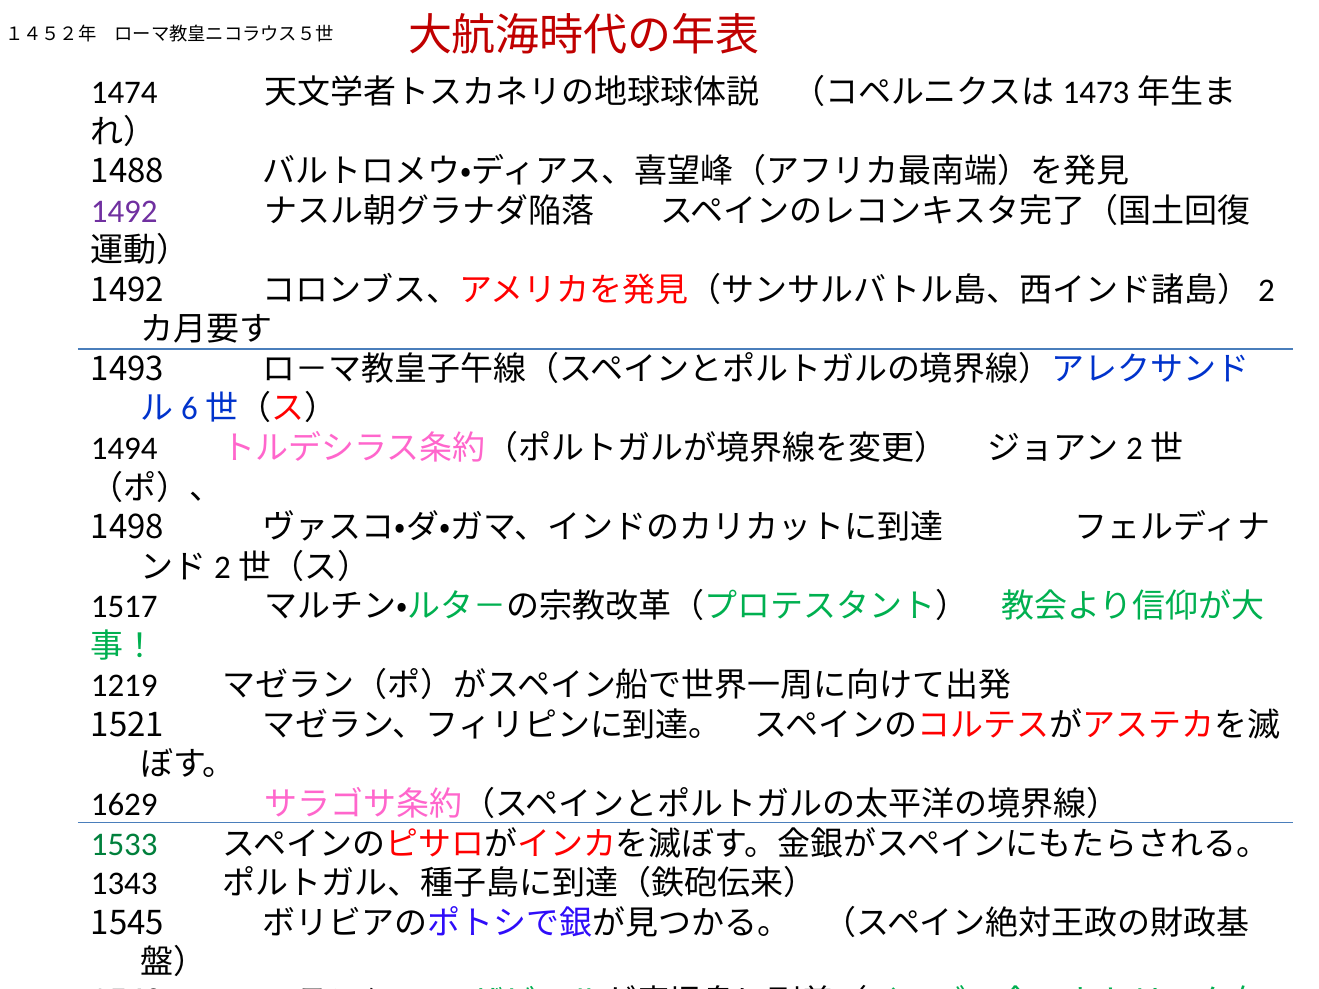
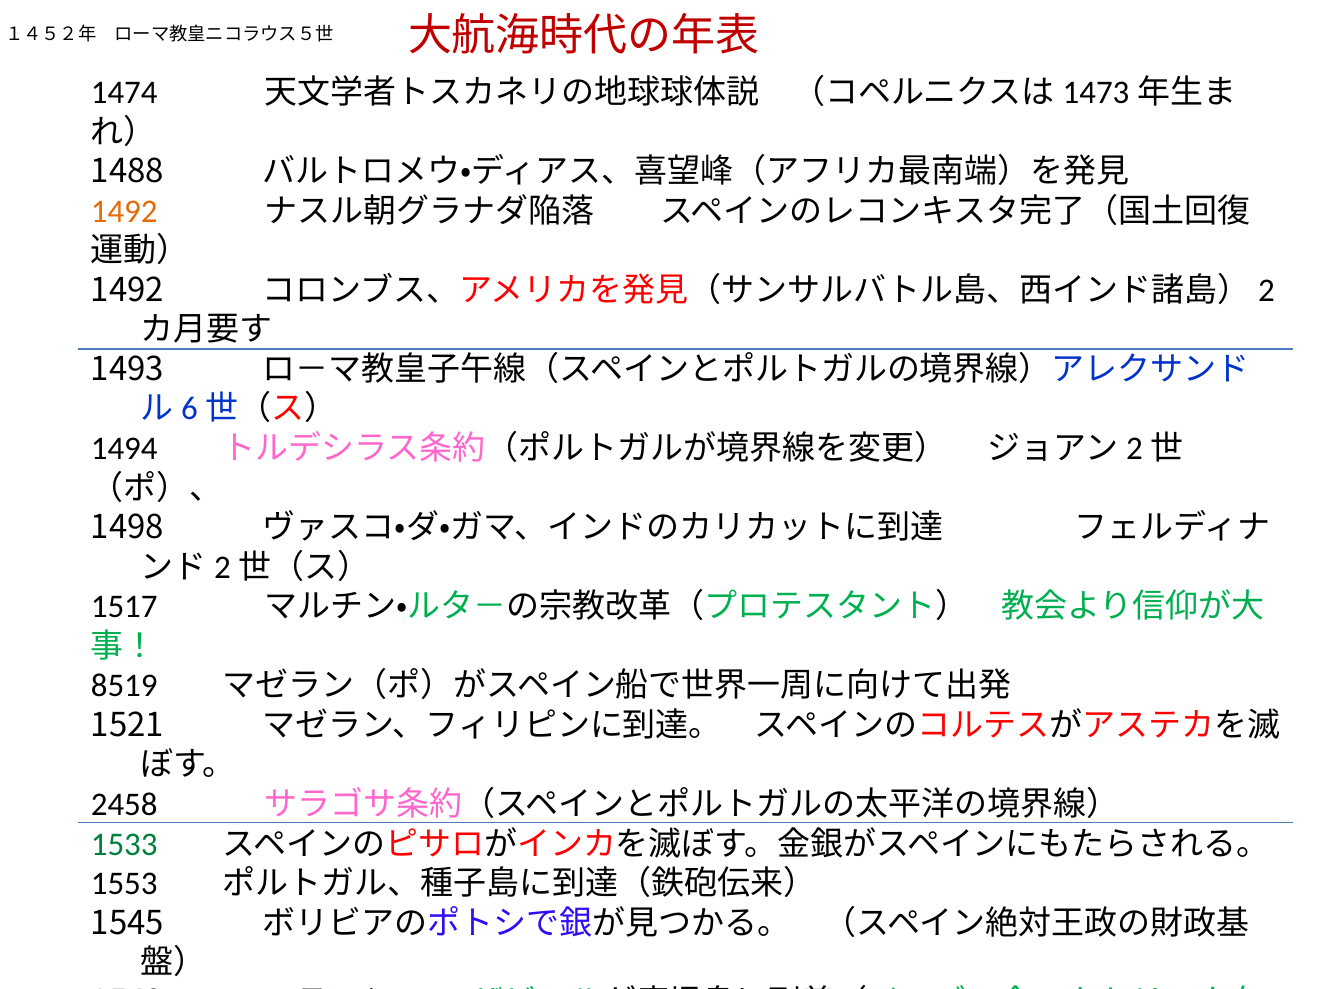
1492 at (124, 211) colour: purple -> orange
1219: 1219 -> 8519
1629: 1629 -> 2458
1343: 1343 -> 1553
